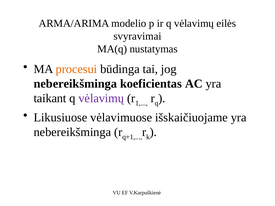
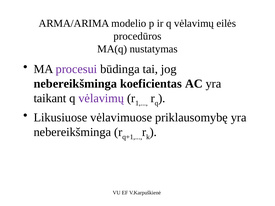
svyravimai: svyravimai -> procedūros
procesui colour: orange -> purple
išskaičiuojame: išskaičiuojame -> priklausomybę
